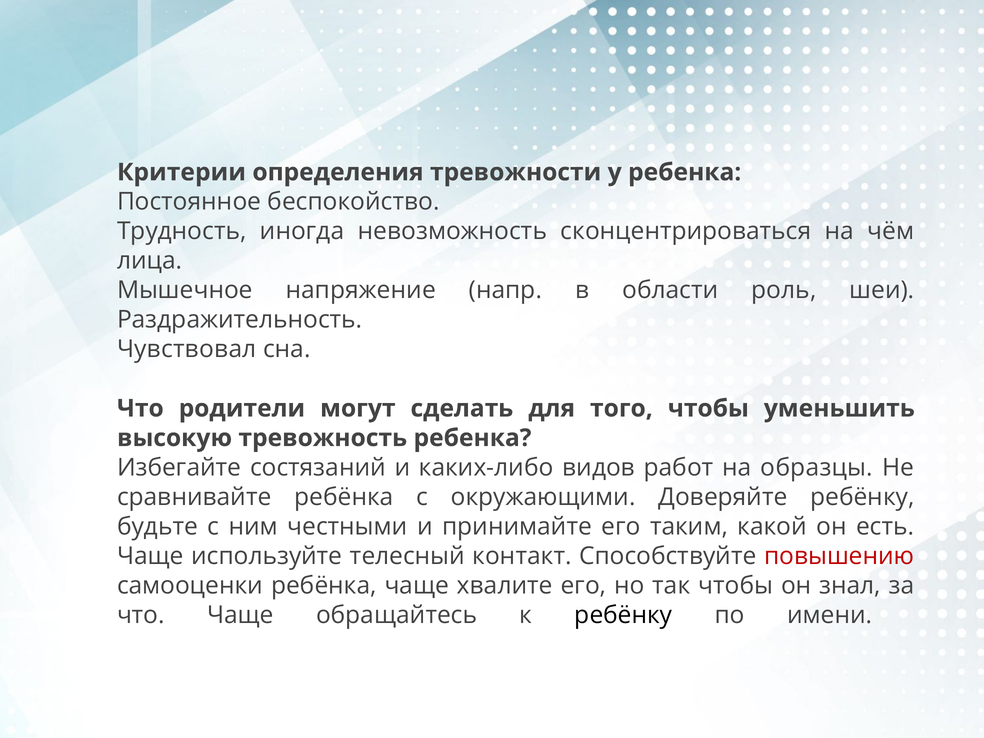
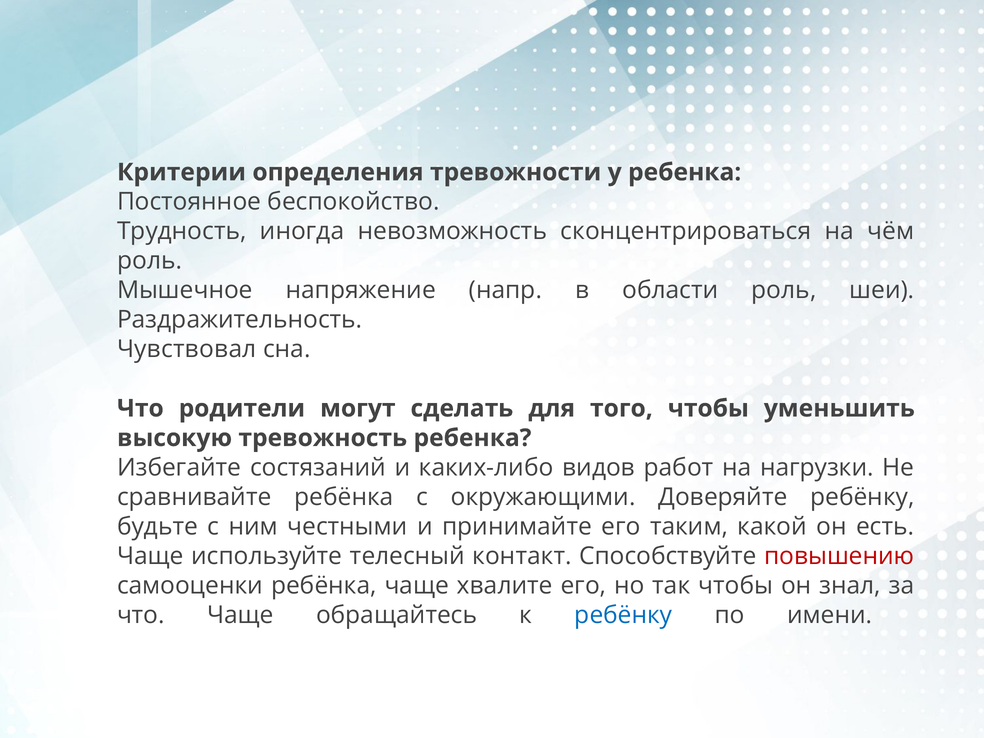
лица at (150, 261): лица -> роль
образцы: образцы -> нагрузки
ребёнку at (623, 615) colour: black -> blue
